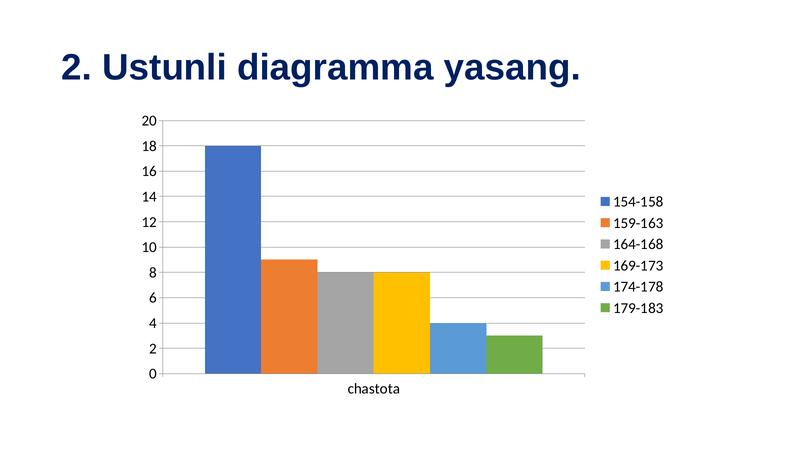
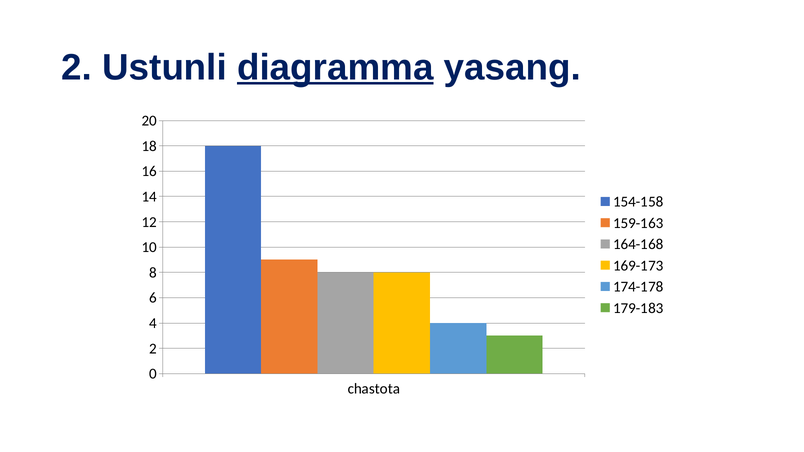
diagramma underline: none -> present
